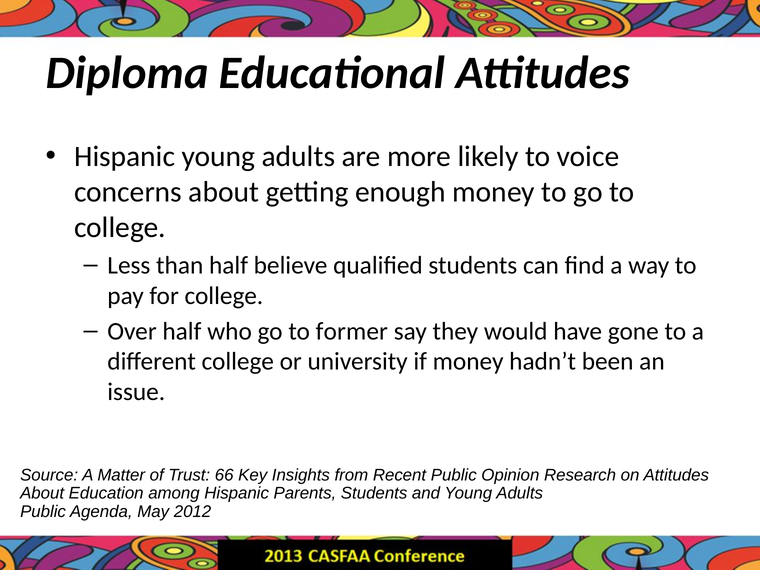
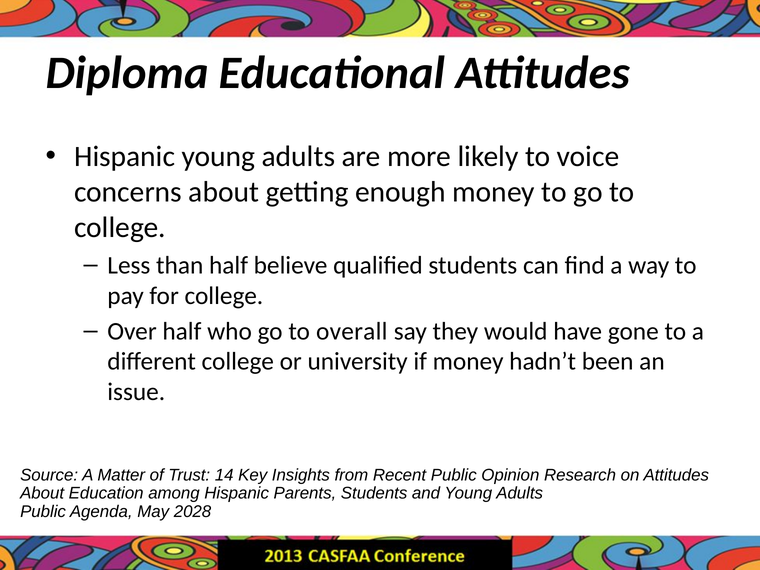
former: former -> overall
66: 66 -> 14
2012: 2012 -> 2028
